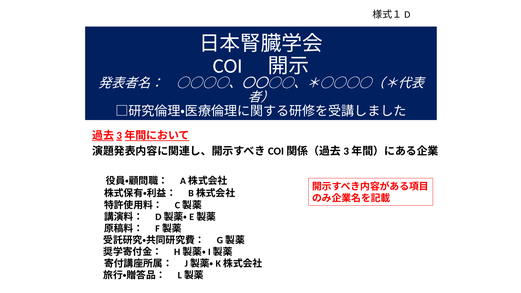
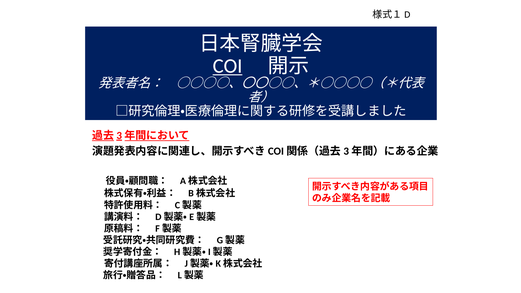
COI underline: none -> present
